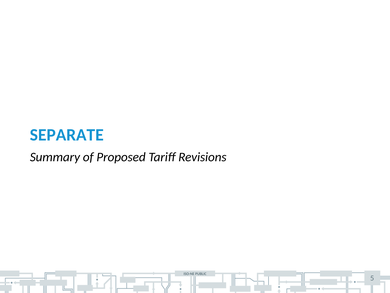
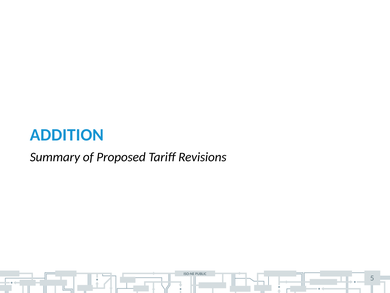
SEPARATE: SEPARATE -> ADDITION
